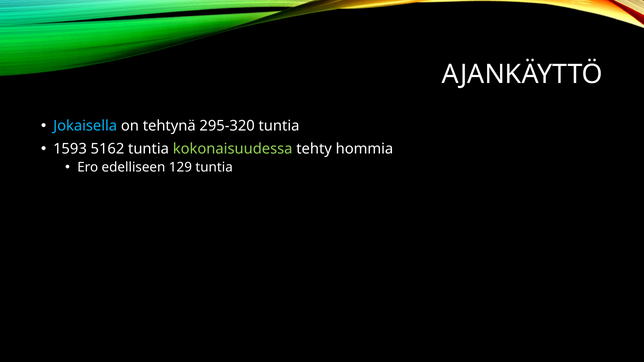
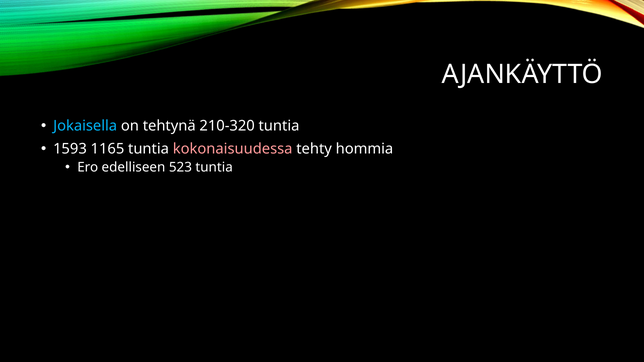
295-320: 295-320 -> 210-320
5162: 5162 -> 1165
kokonaisuudessa colour: light green -> pink
129: 129 -> 523
